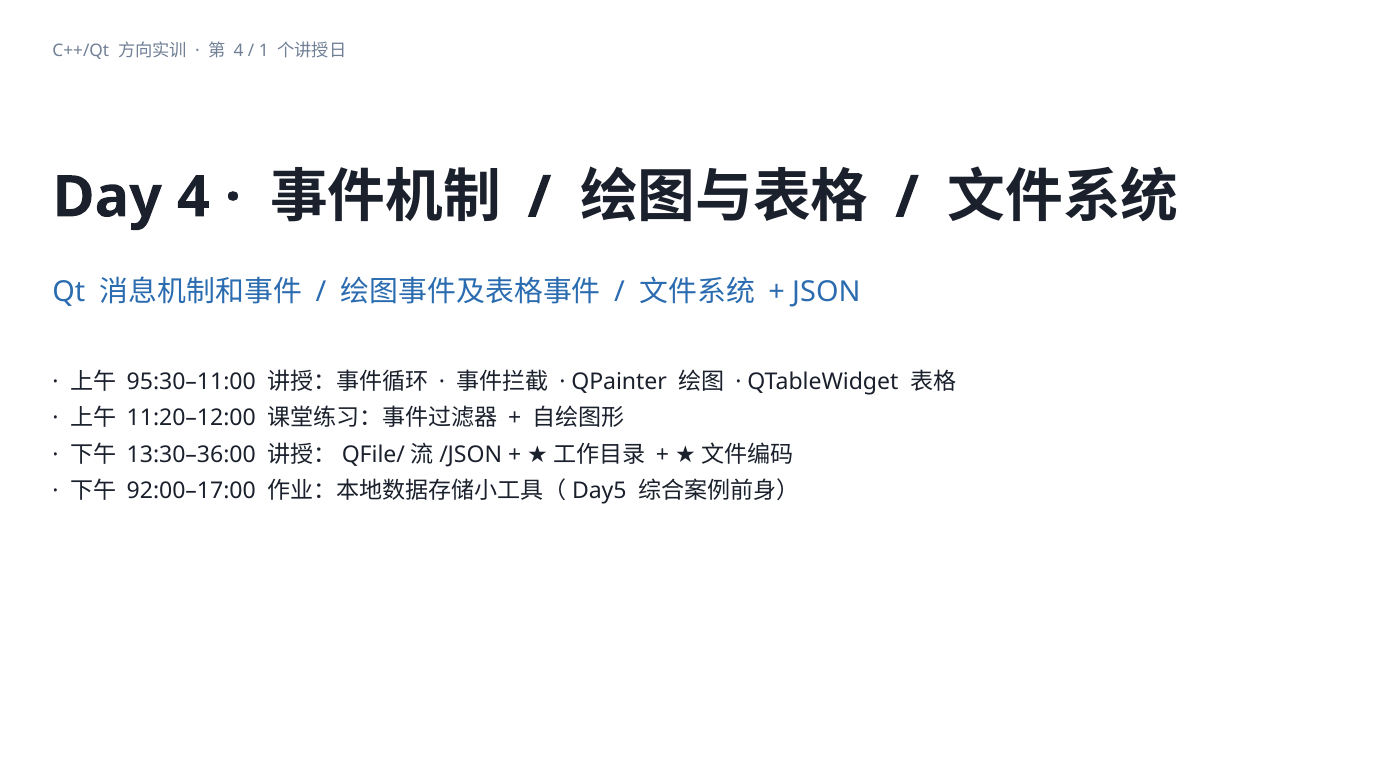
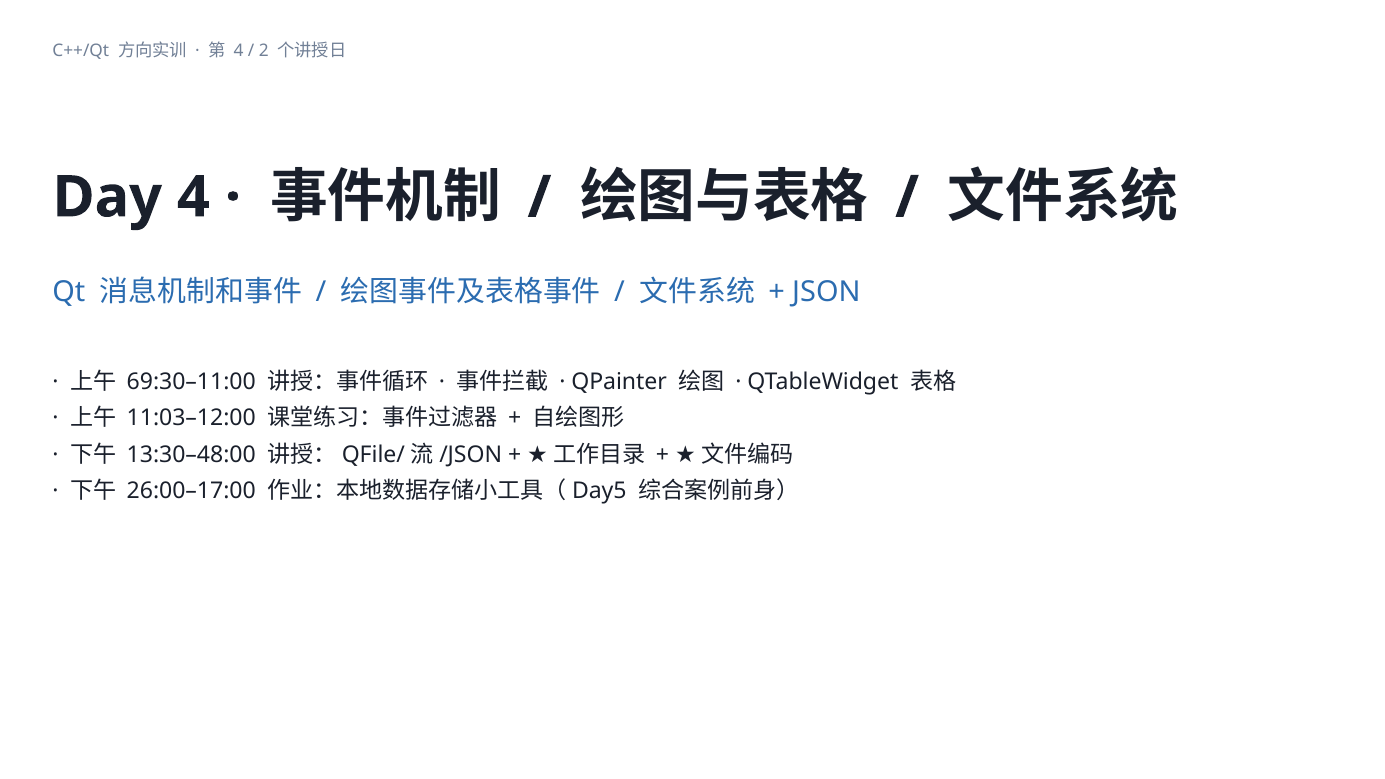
1: 1 -> 2
95:30–11:00: 95:30–11:00 -> 69:30–11:00
11:20–12:00: 11:20–12:00 -> 11:03–12:00
13:30–36:00: 13:30–36:00 -> 13:30–48:00
92:00–17:00: 92:00–17:00 -> 26:00–17:00
